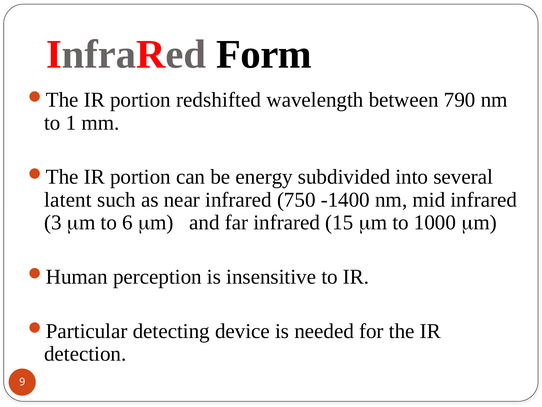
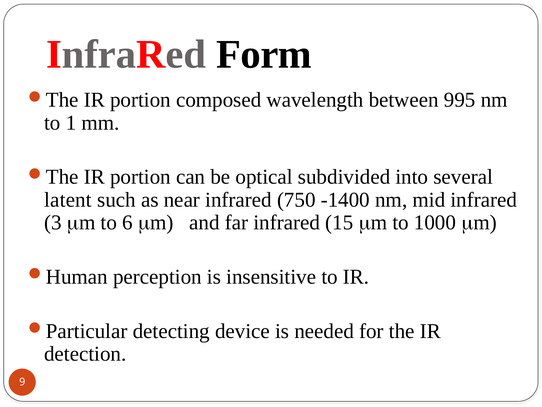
redshifted: redshifted -> composed
790: 790 -> 995
energy: energy -> optical
